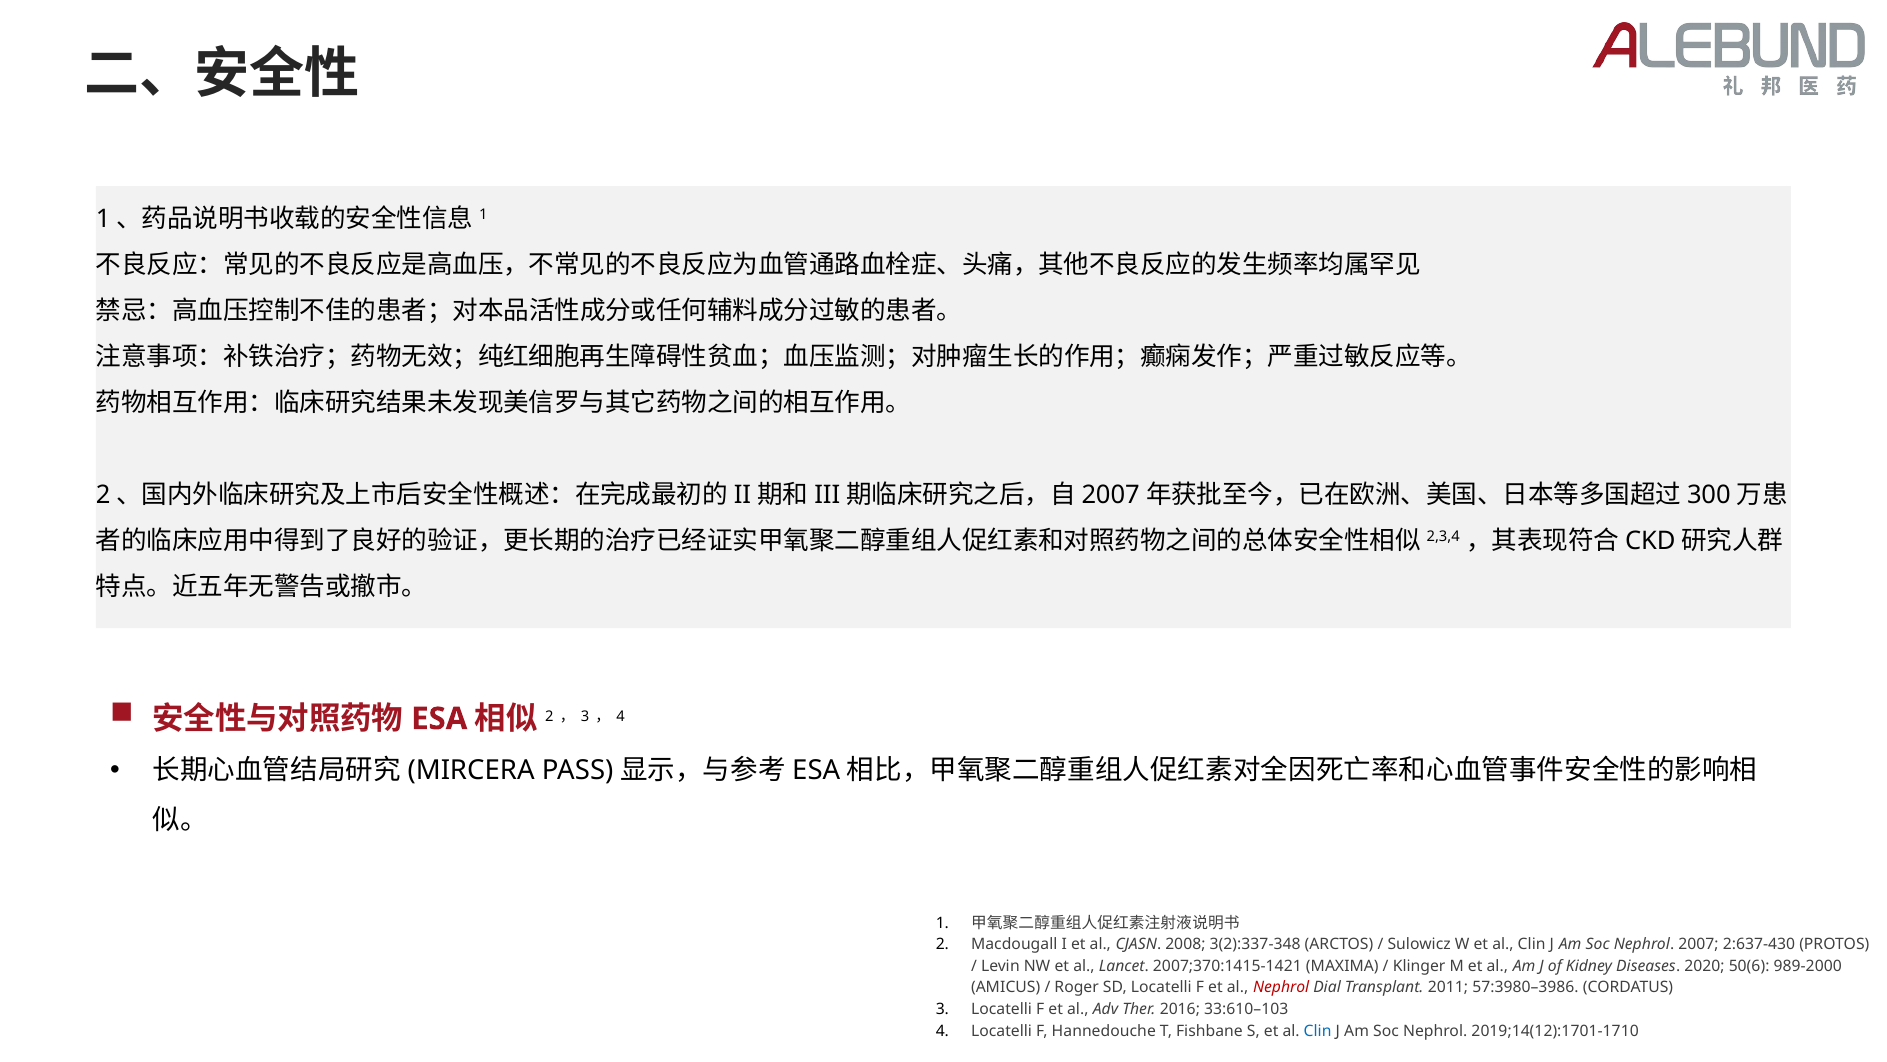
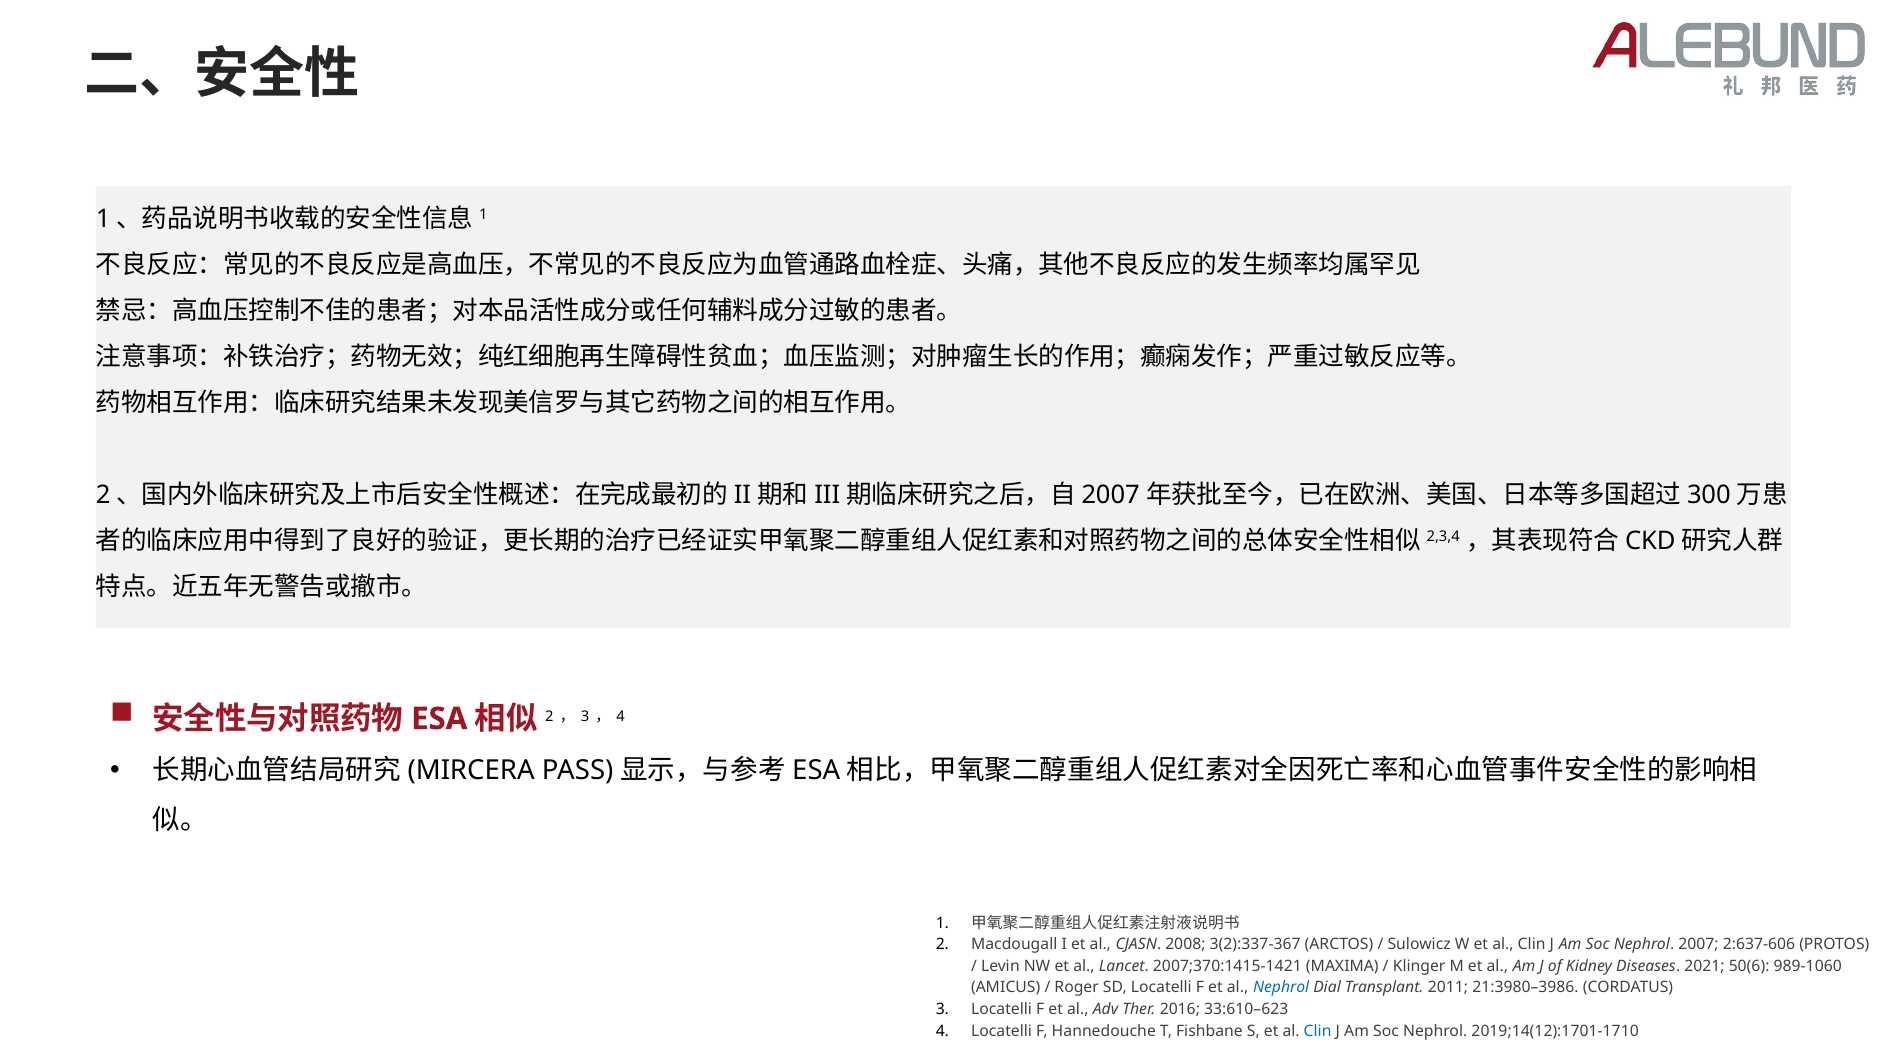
3(2):337-348: 3(2):337-348 -> 3(2):337-367
2:637-430: 2:637-430 -> 2:637-606
2020: 2020 -> 2021
989-2000: 989-2000 -> 989-1060
Nephrol at (1281, 987) colour: red -> blue
57:3980–3986: 57:3980–3986 -> 21:3980–3986
33:610–103: 33:610–103 -> 33:610–623
